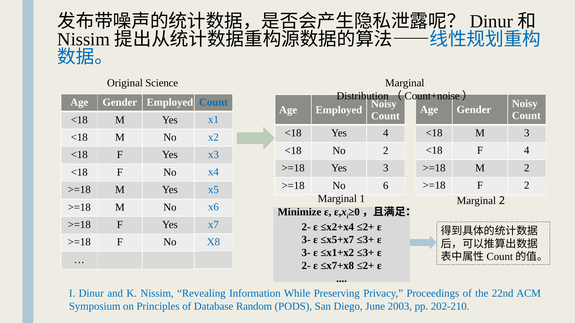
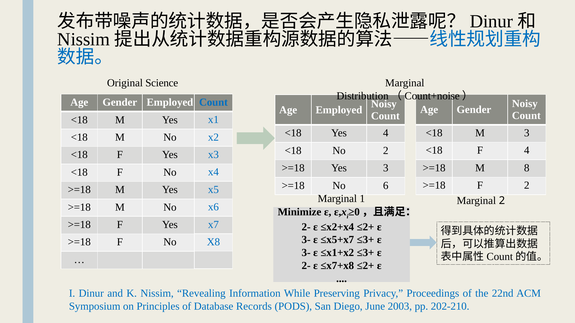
M 2: 2 -> 8
Random: Random -> Records
